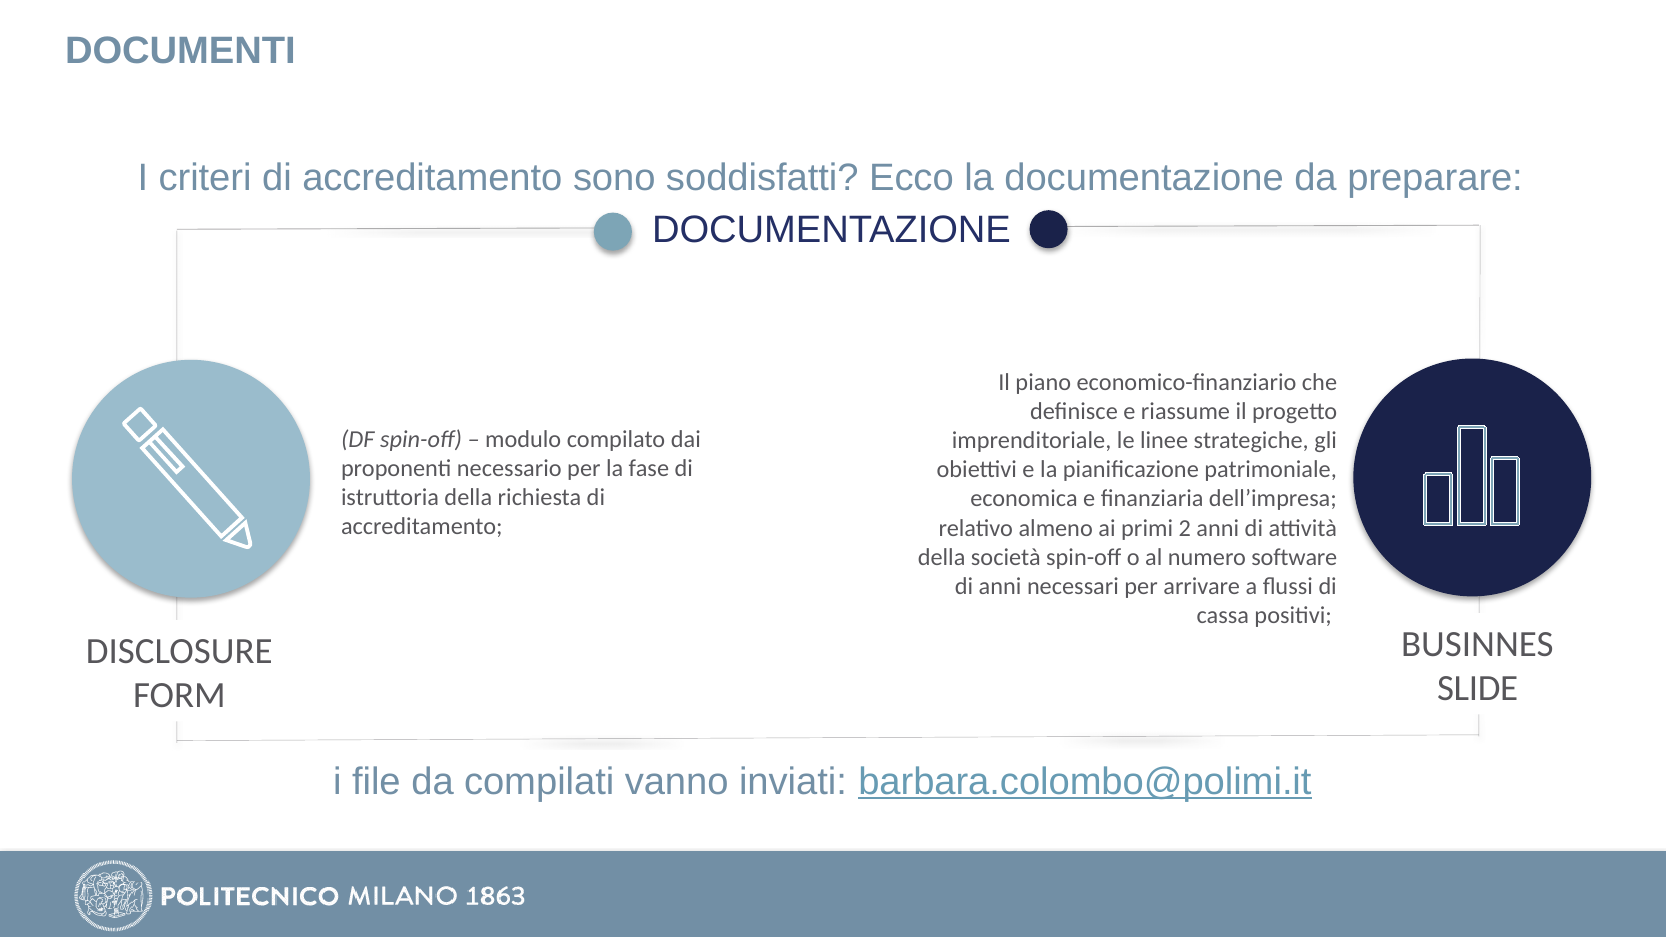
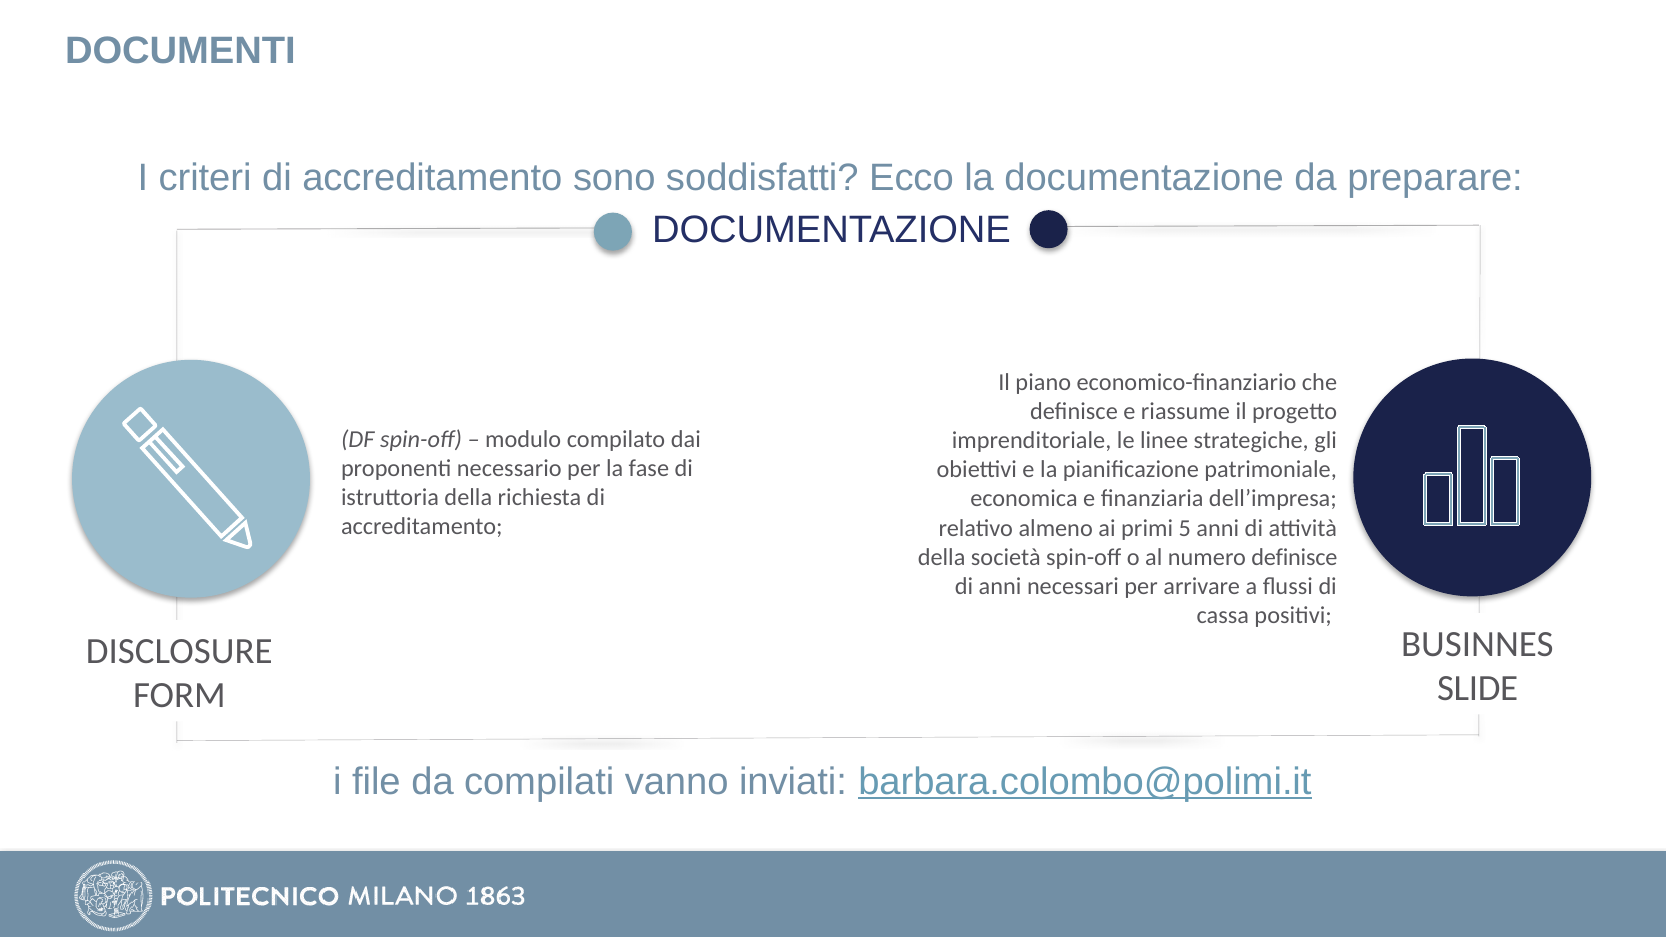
2: 2 -> 5
numero software: software -> definisce
